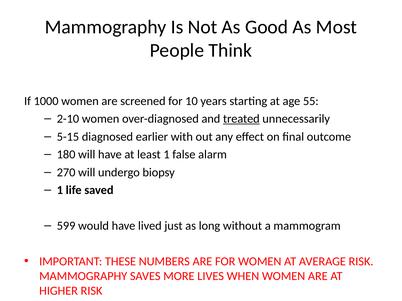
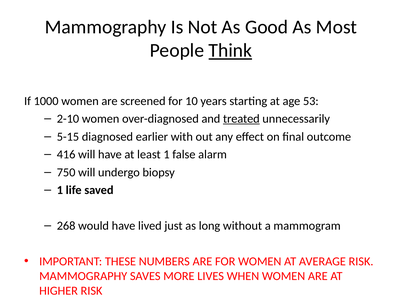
Think underline: none -> present
55: 55 -> 53
180: 180 -> 416
270: 270 -> 750
599: 599 -> 268
